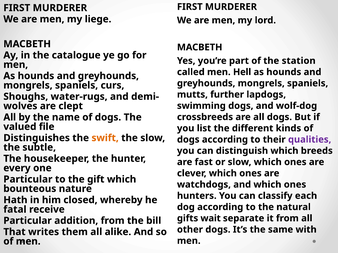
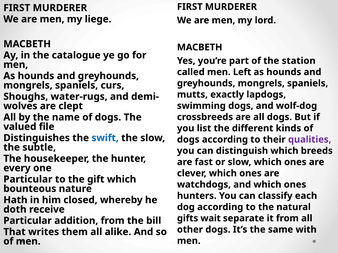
Hell: Hell -> Left
further: further -> exactly
swift colour: orange -> blue
fatal: fatal -> doth
